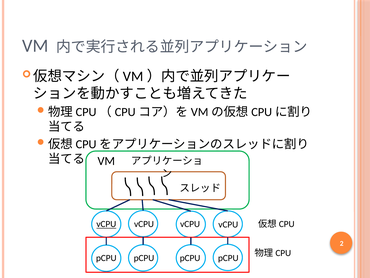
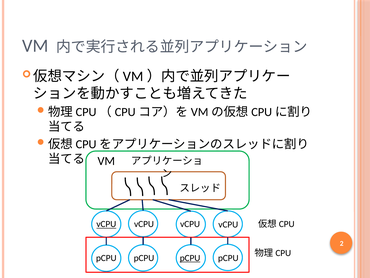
pCPU at (190, 258) underline: none -> present
